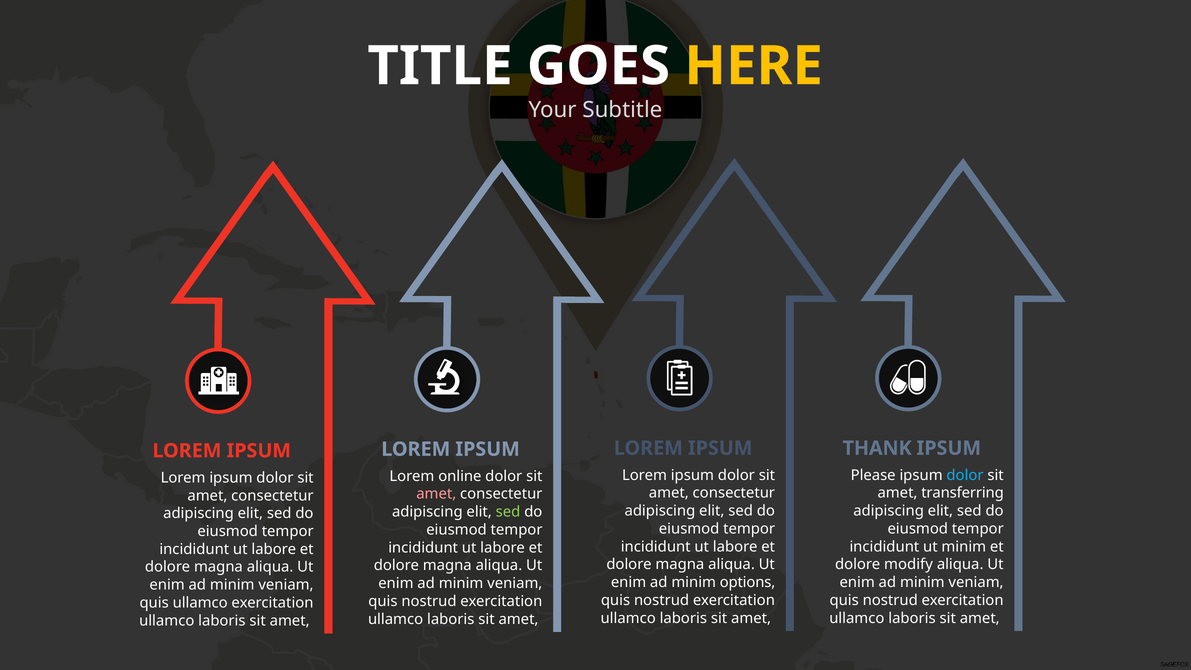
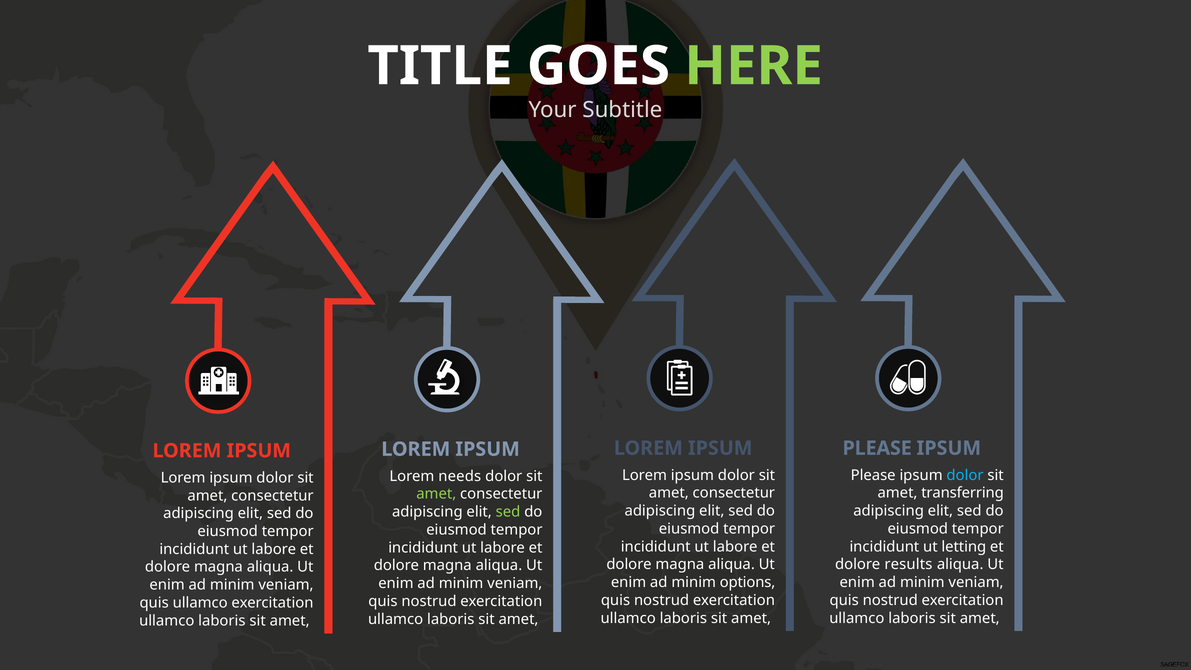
HERE colour: yellow -> light green
THANK at (877, 448): THANK -> PLEASE
online: online -> needs
amet at (436, 494) colour: pink -> light green
ut minim: minim -> letting
modify: modify -> results
